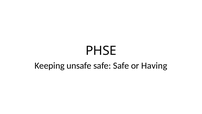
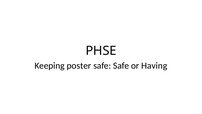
unsafe: unsafe -> poster
